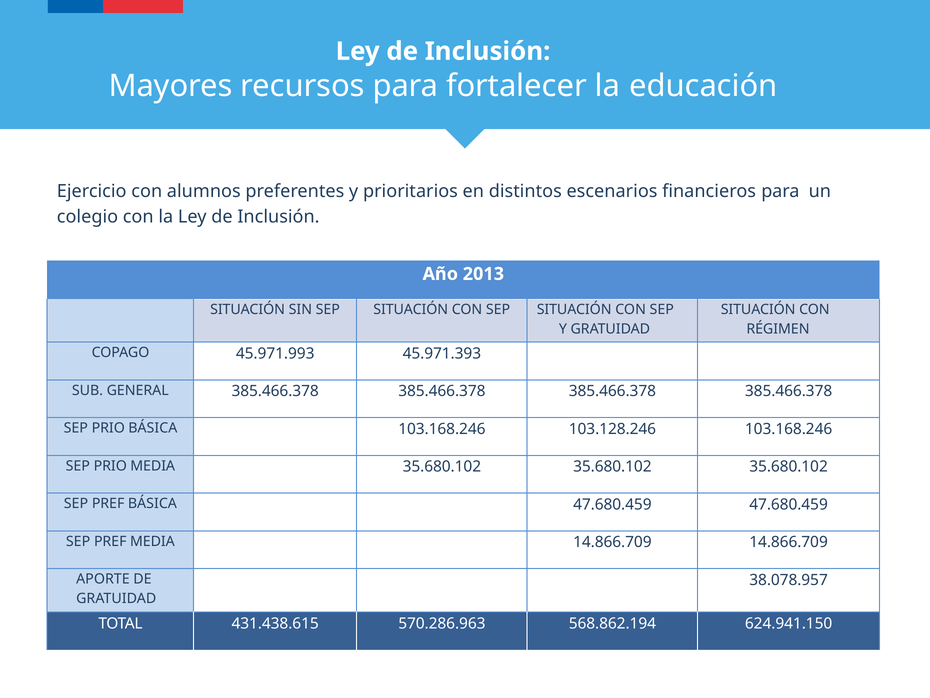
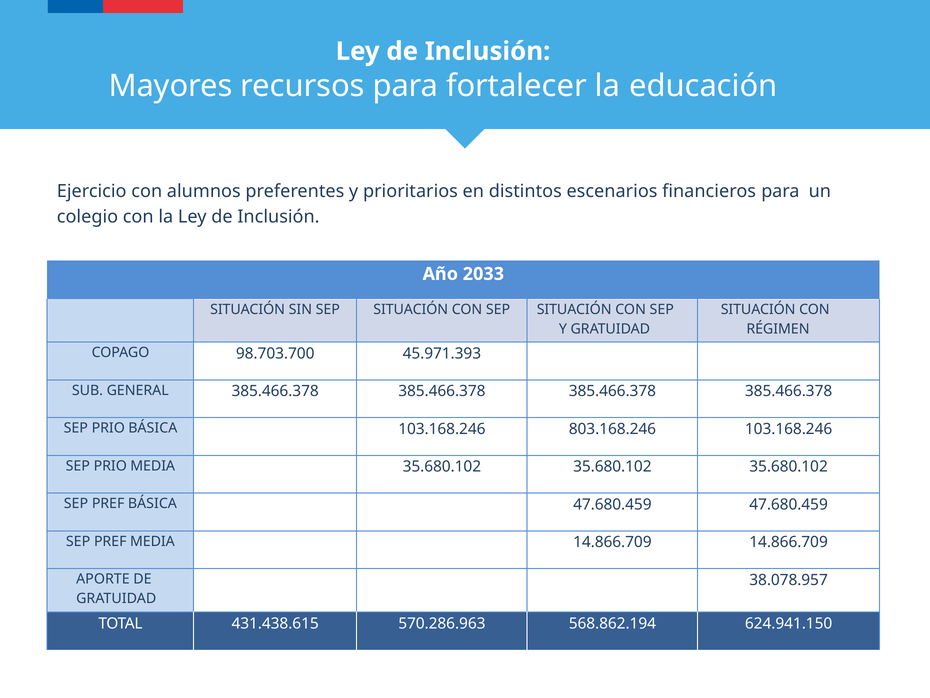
2013: 2013 -> 2033
45.971.993: 45.971.993 -> 98.703.700
103.128.246: 103.128.246 -> 803.168.246
